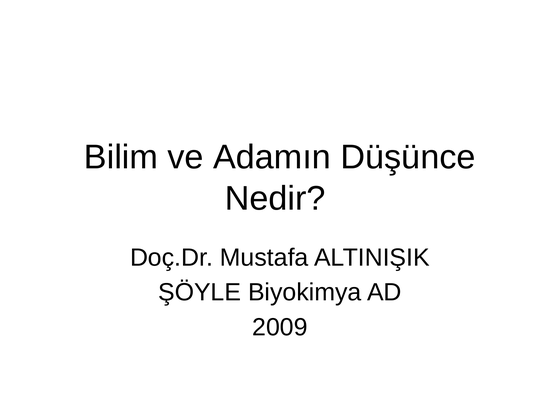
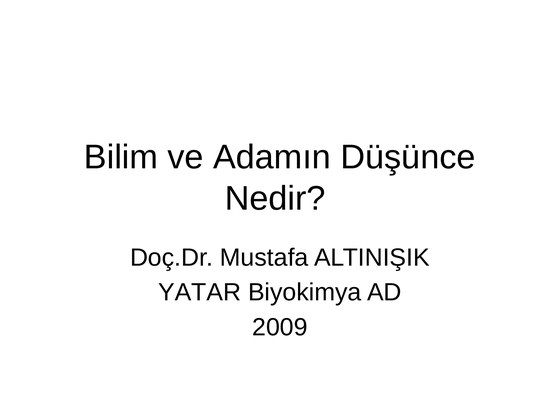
ŞÖYLE: ŞÖYLE -> YATAR
